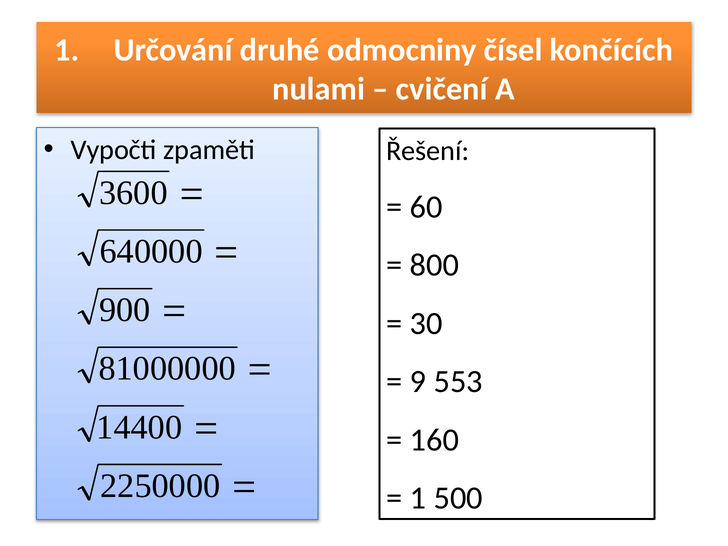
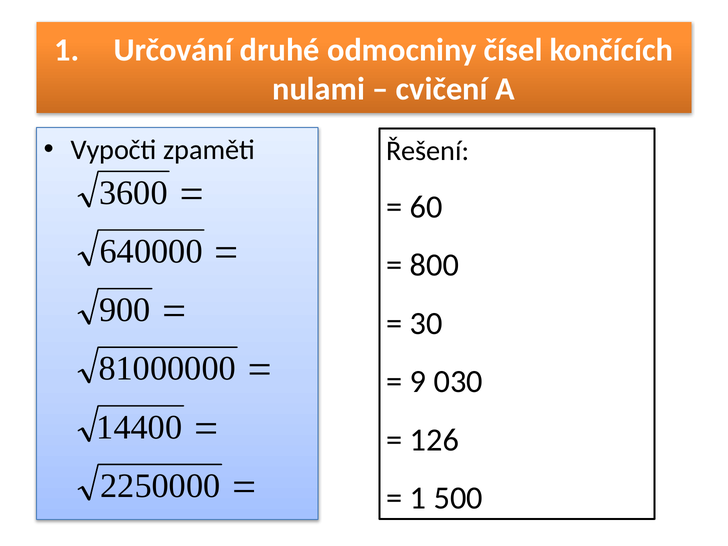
553: 553 -> 030
160: 160 -> 126
